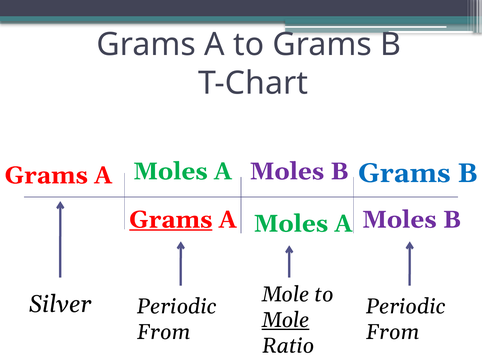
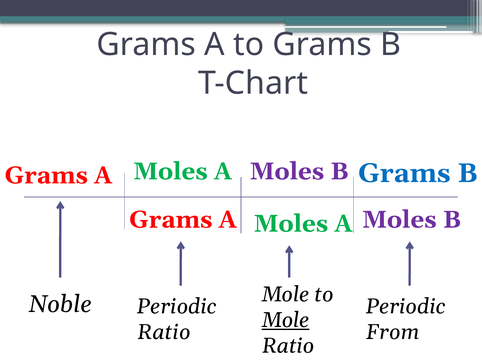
Grams at (171, 219) underline: present -> none
Silver: Silver -> Noble
From at (164, 332): From -> Ratio
